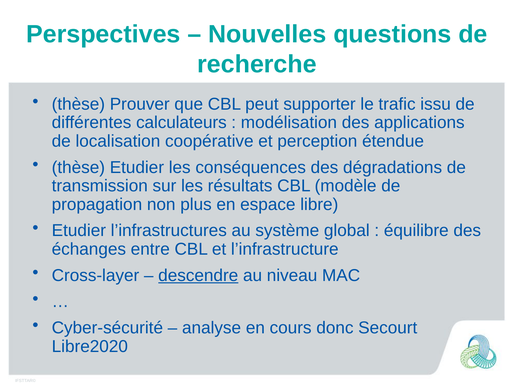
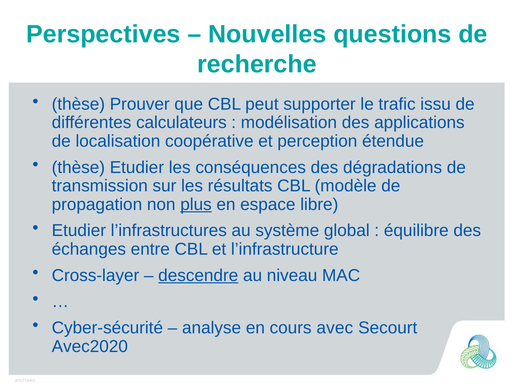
plus underline: none -> present
donc: donc -> avec
Libre2020: Libre2020 -> Avec2020
